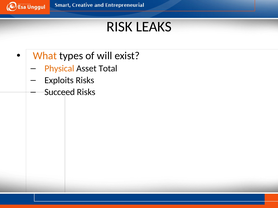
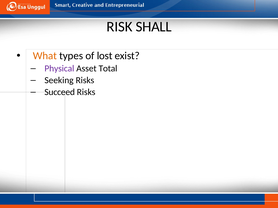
LEAKS: LEAKS -> SHALL
will: will -> lost
Physical colour: orange -> purple
Exploits: Exploits -> Seeking
